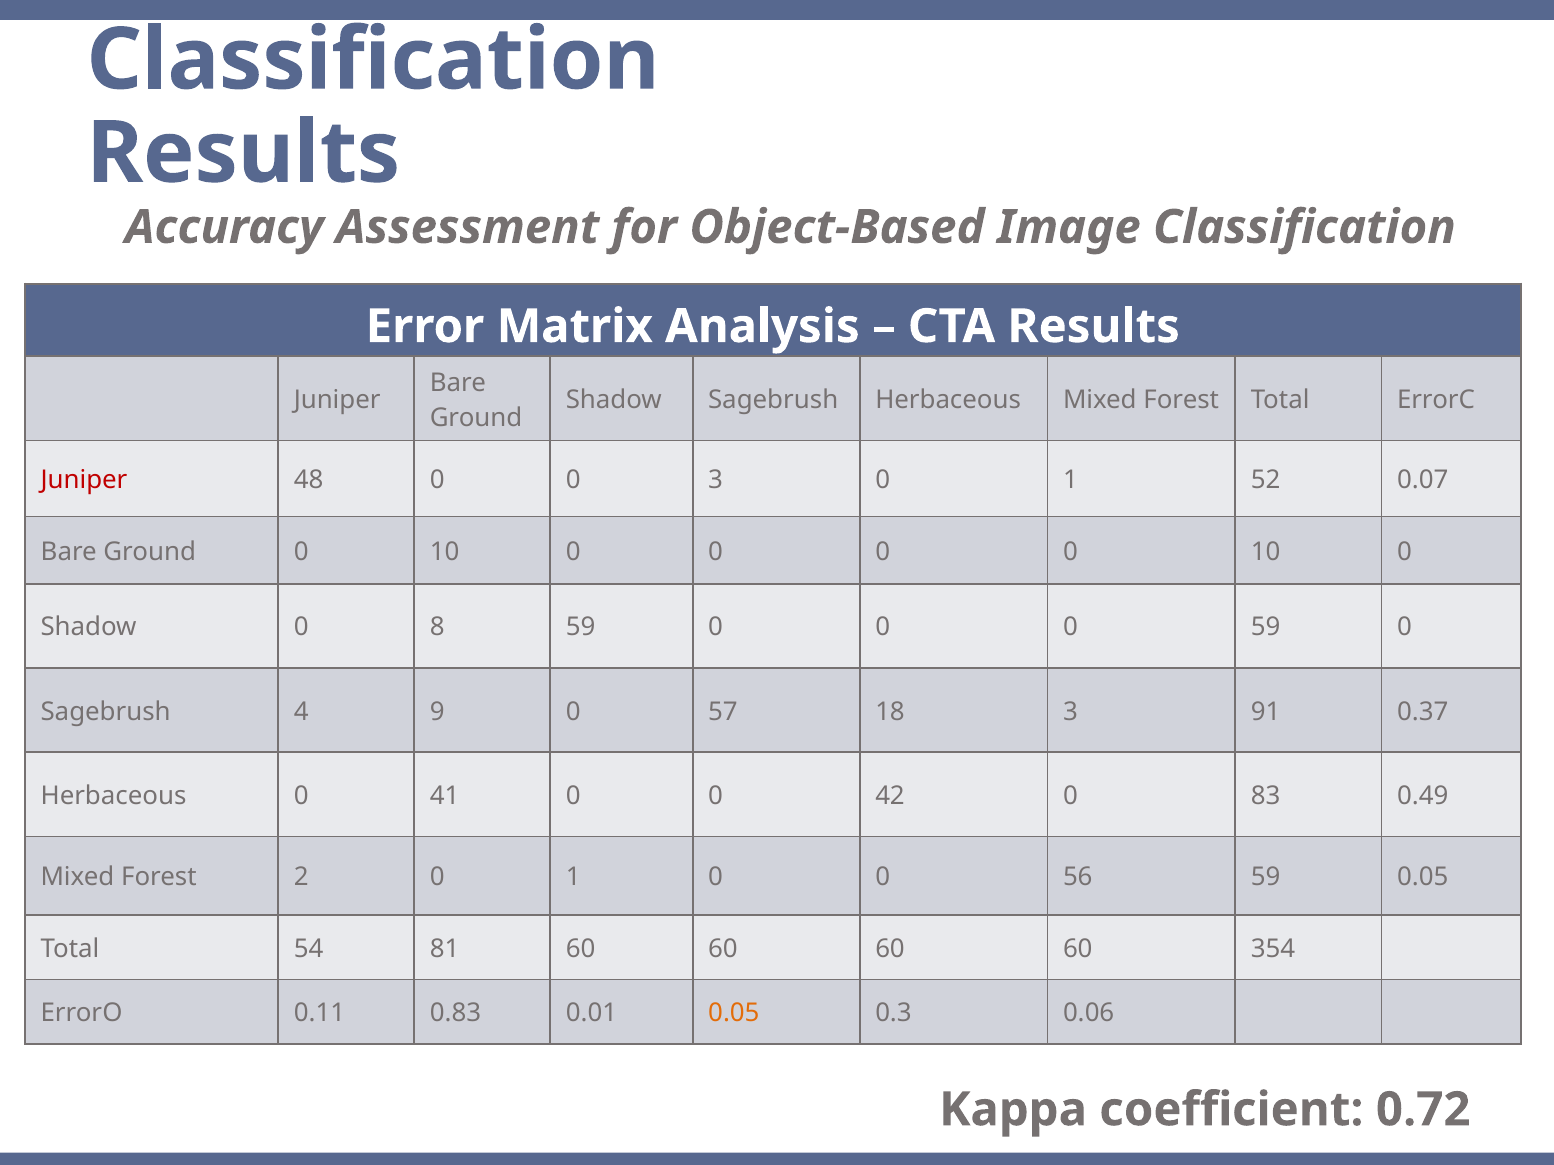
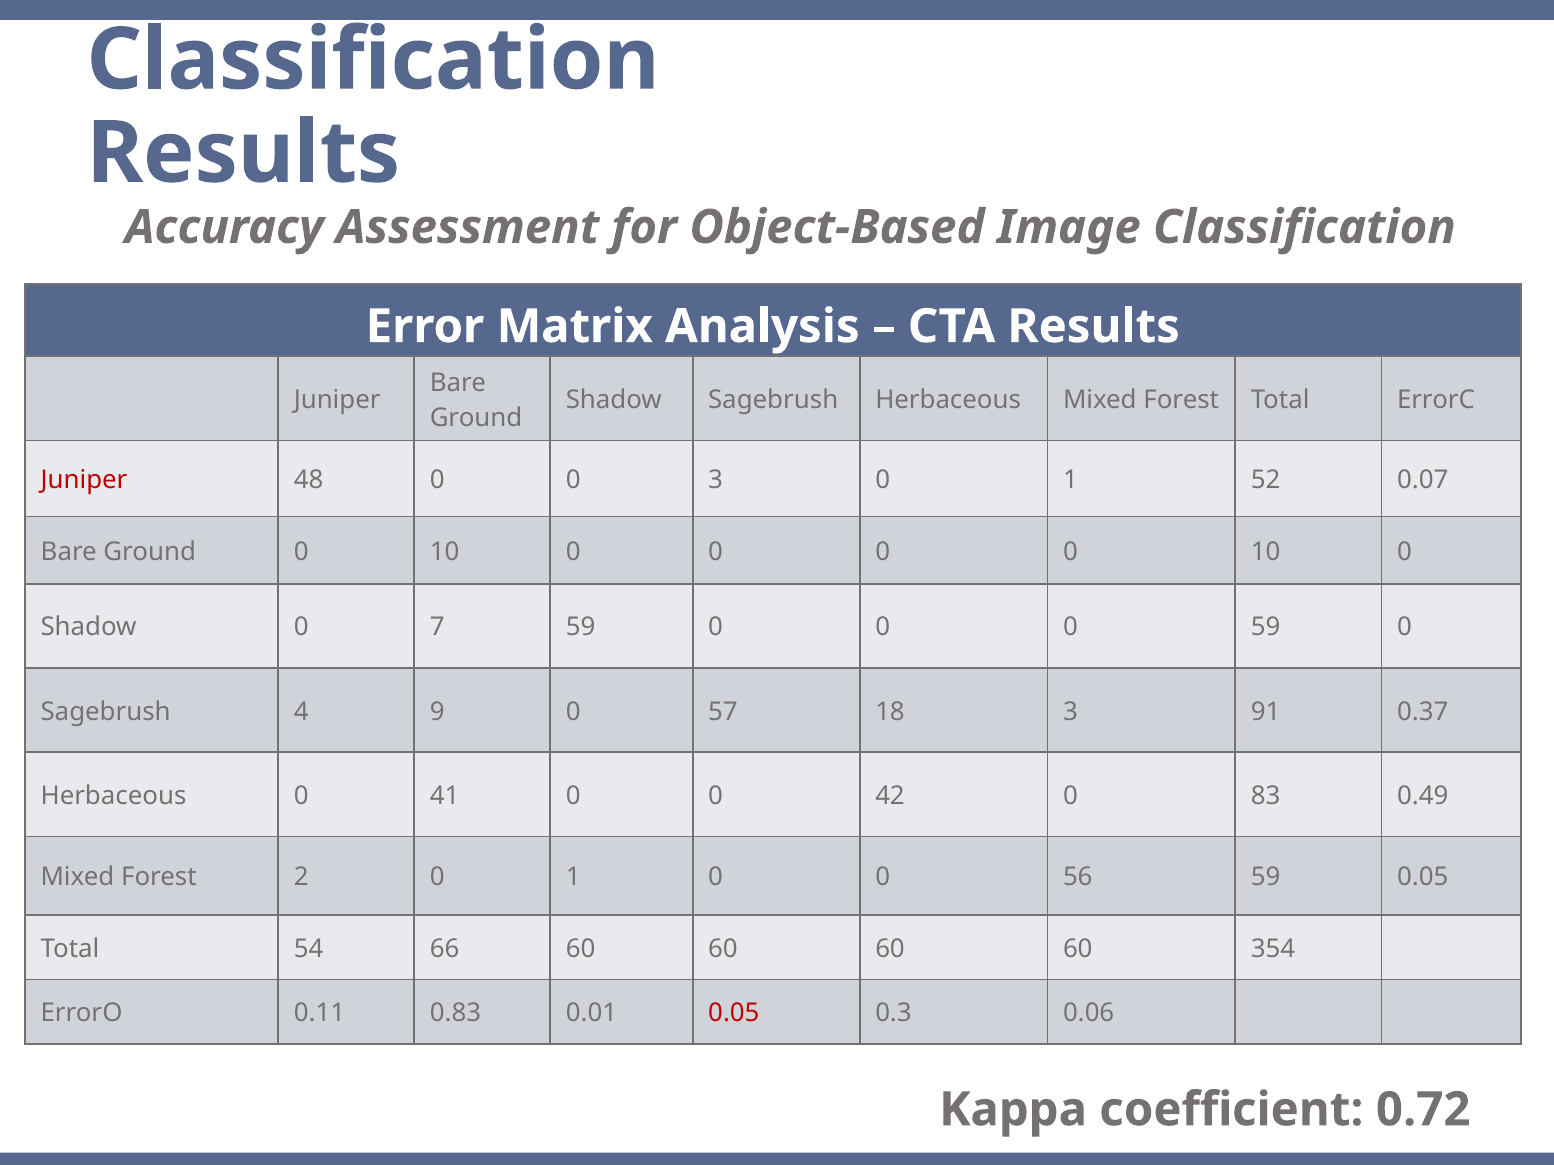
8: 8 -> 7
81: 81 -> 66
0.05 at (734, 1014) colour: orange -> red
